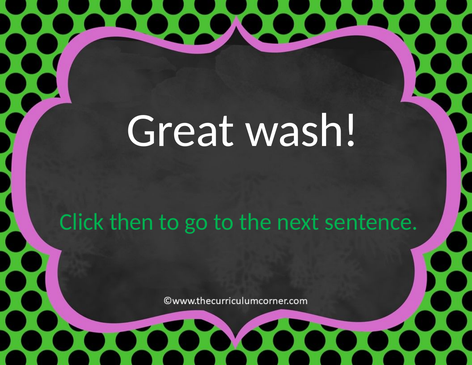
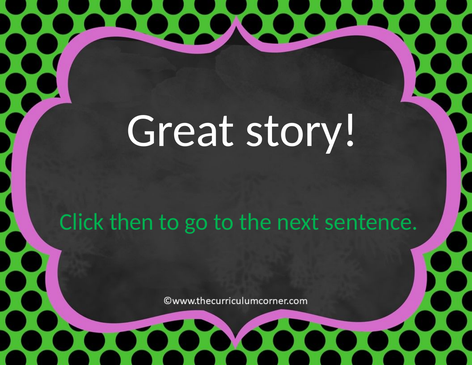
wash: wash -> story
